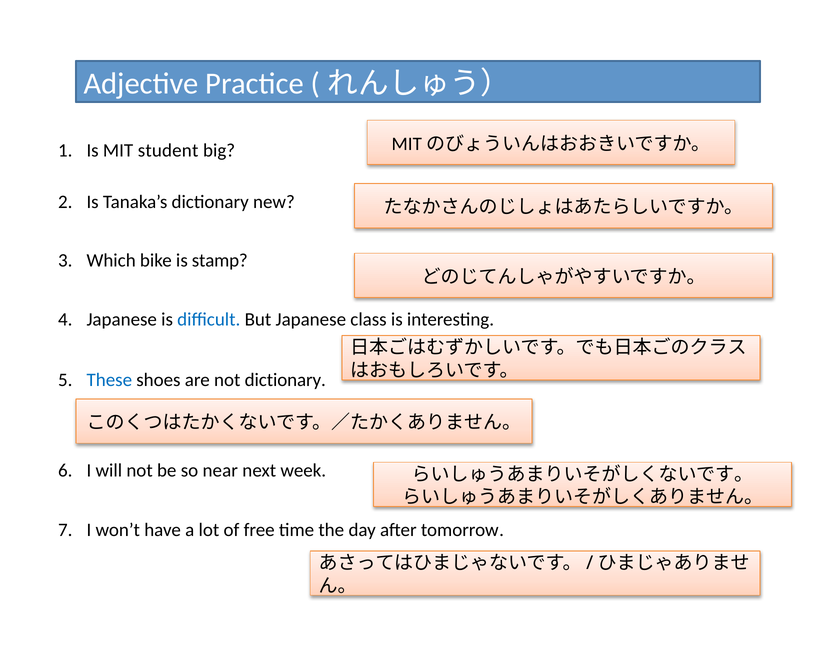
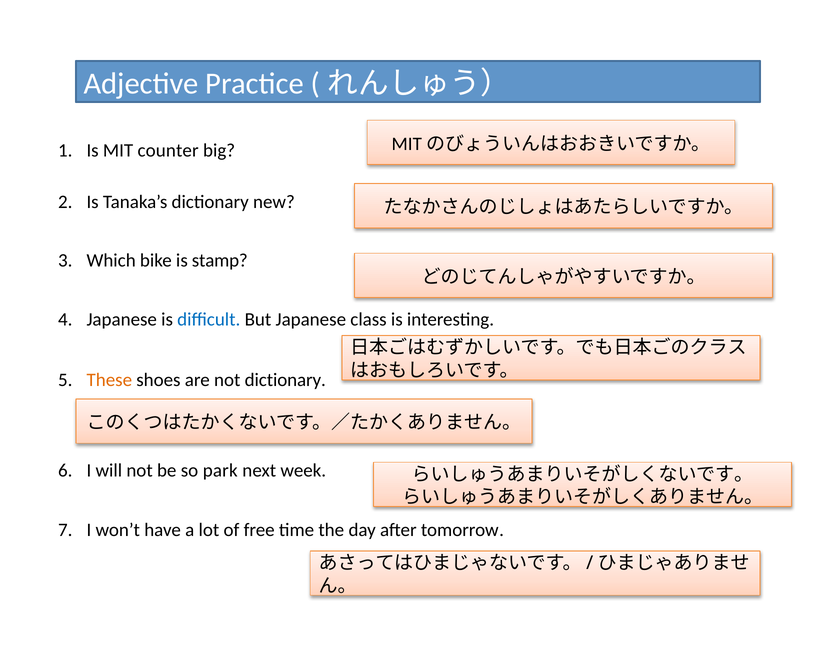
student: student -> counter
These colour: blue -> orange
near: near -> park
